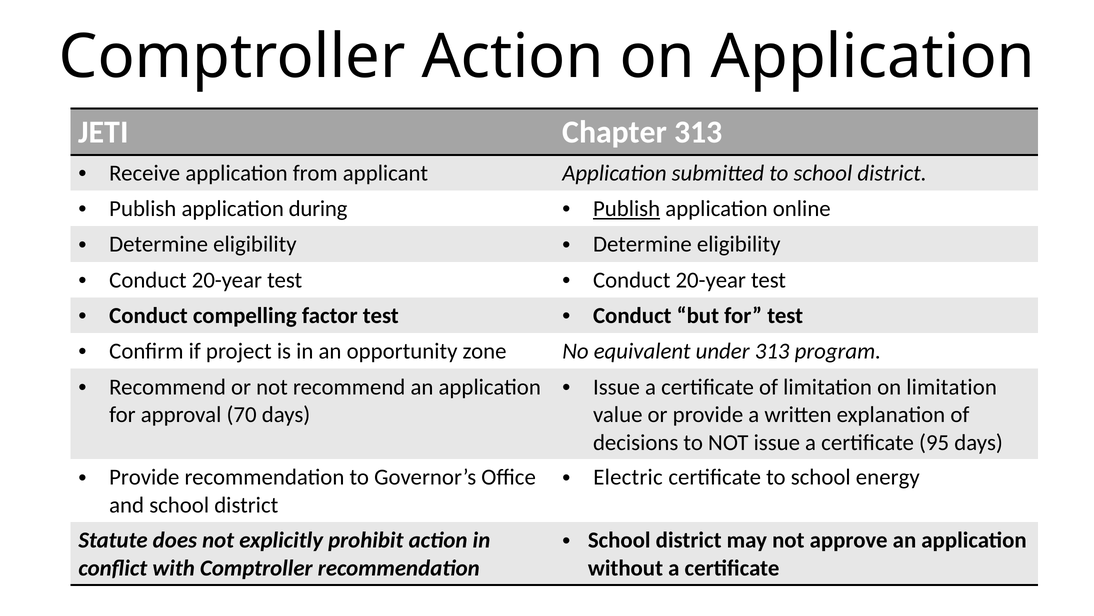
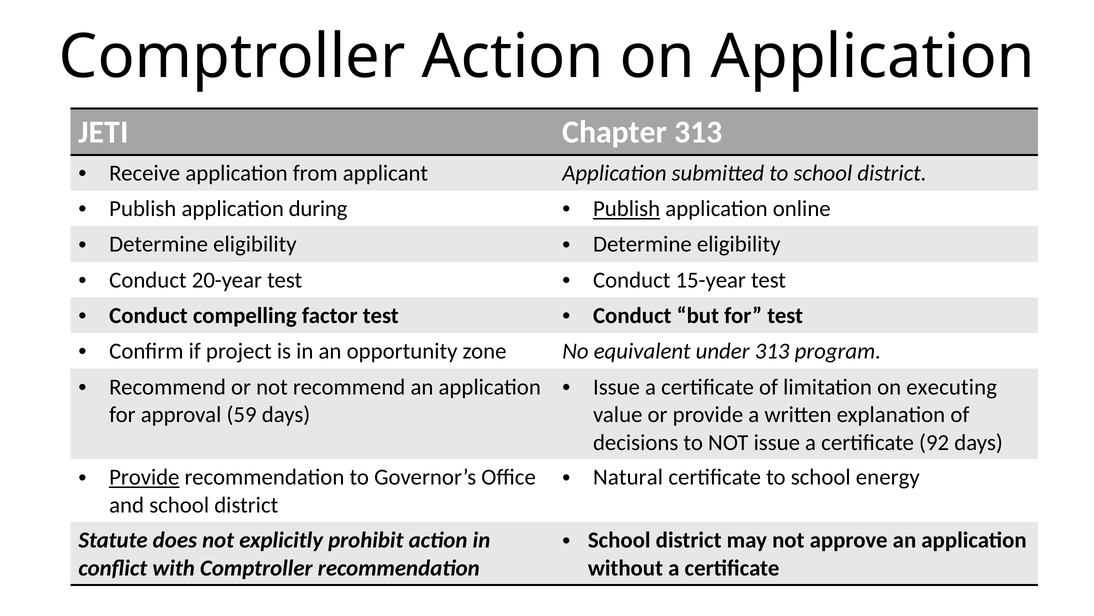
20-year at (711, 280): 20-year -> 15-year
on limitation: limitation -> executing
70: 70 -> 59
95: 95 -> 92
Provide at (144, 477) underline: none -> present
Electric: Electric -> Natural
